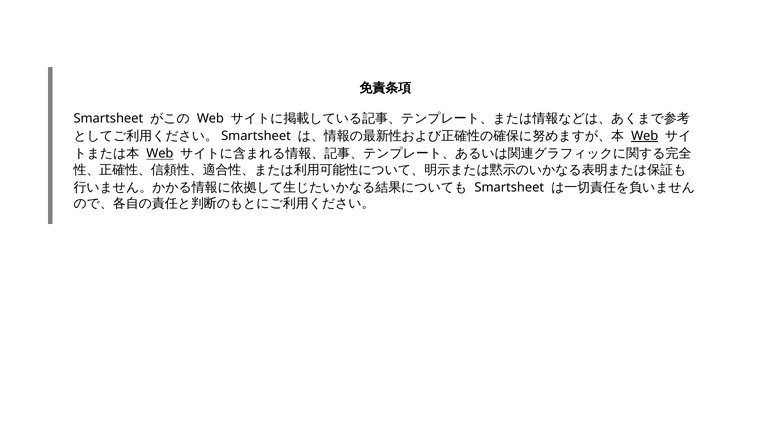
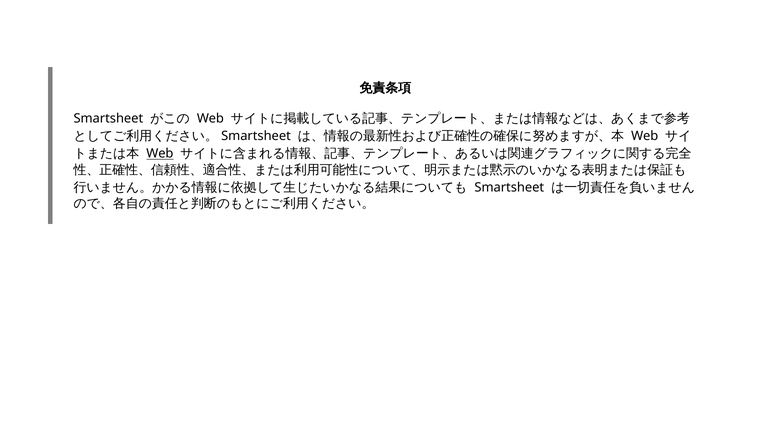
Web at (645, 136) underline: present -> none
